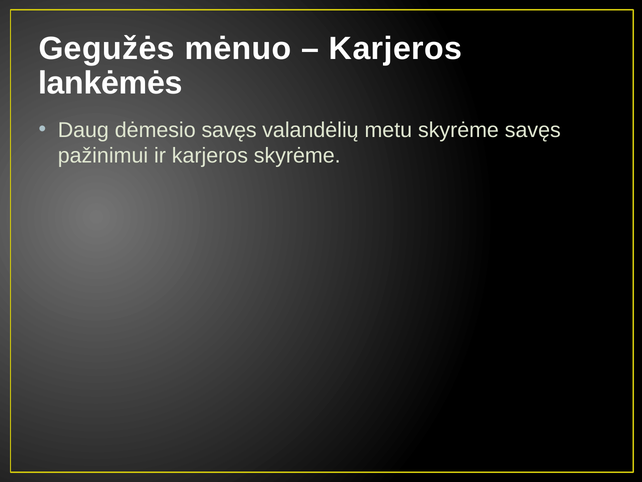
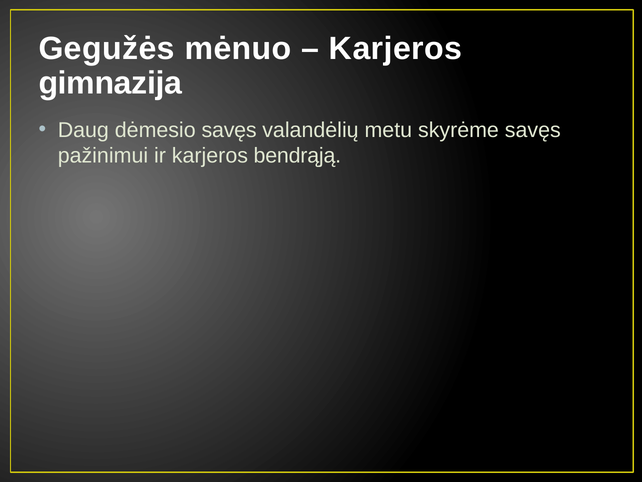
lankėmės: lankėmės -> gimnazija
karjeros skyrėme: skyrėme -> bendrąją
